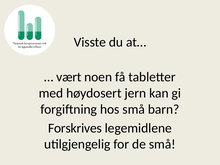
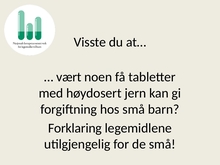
Forskrives: Forskrives -> Forklaring
